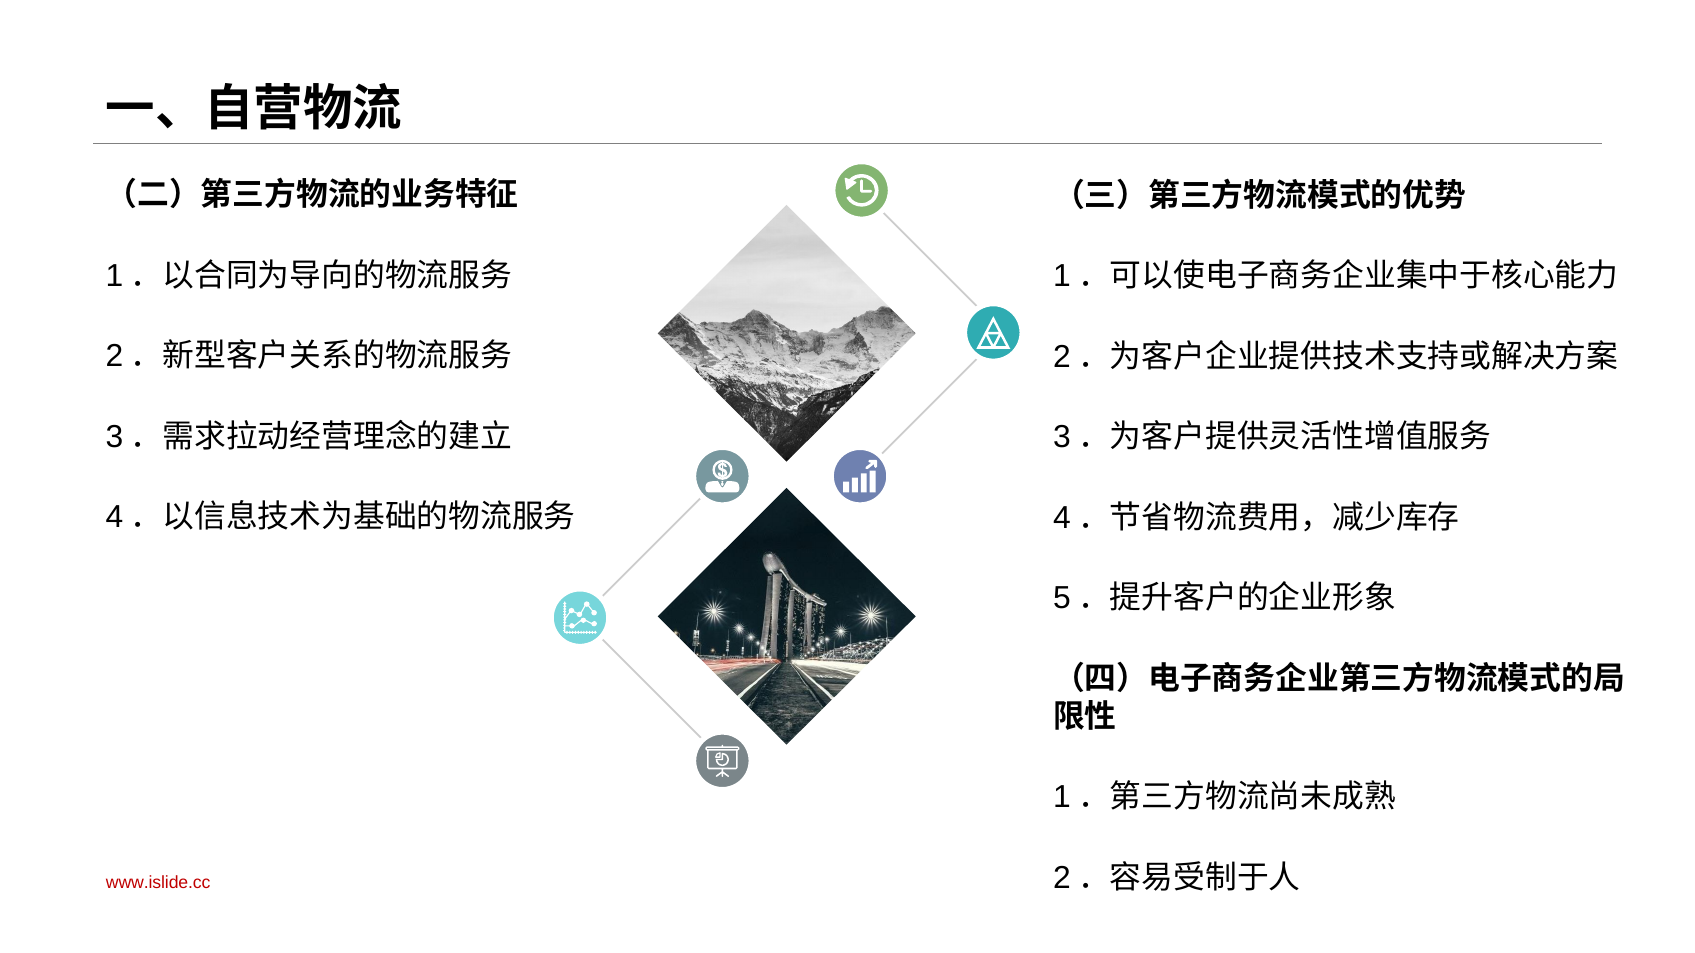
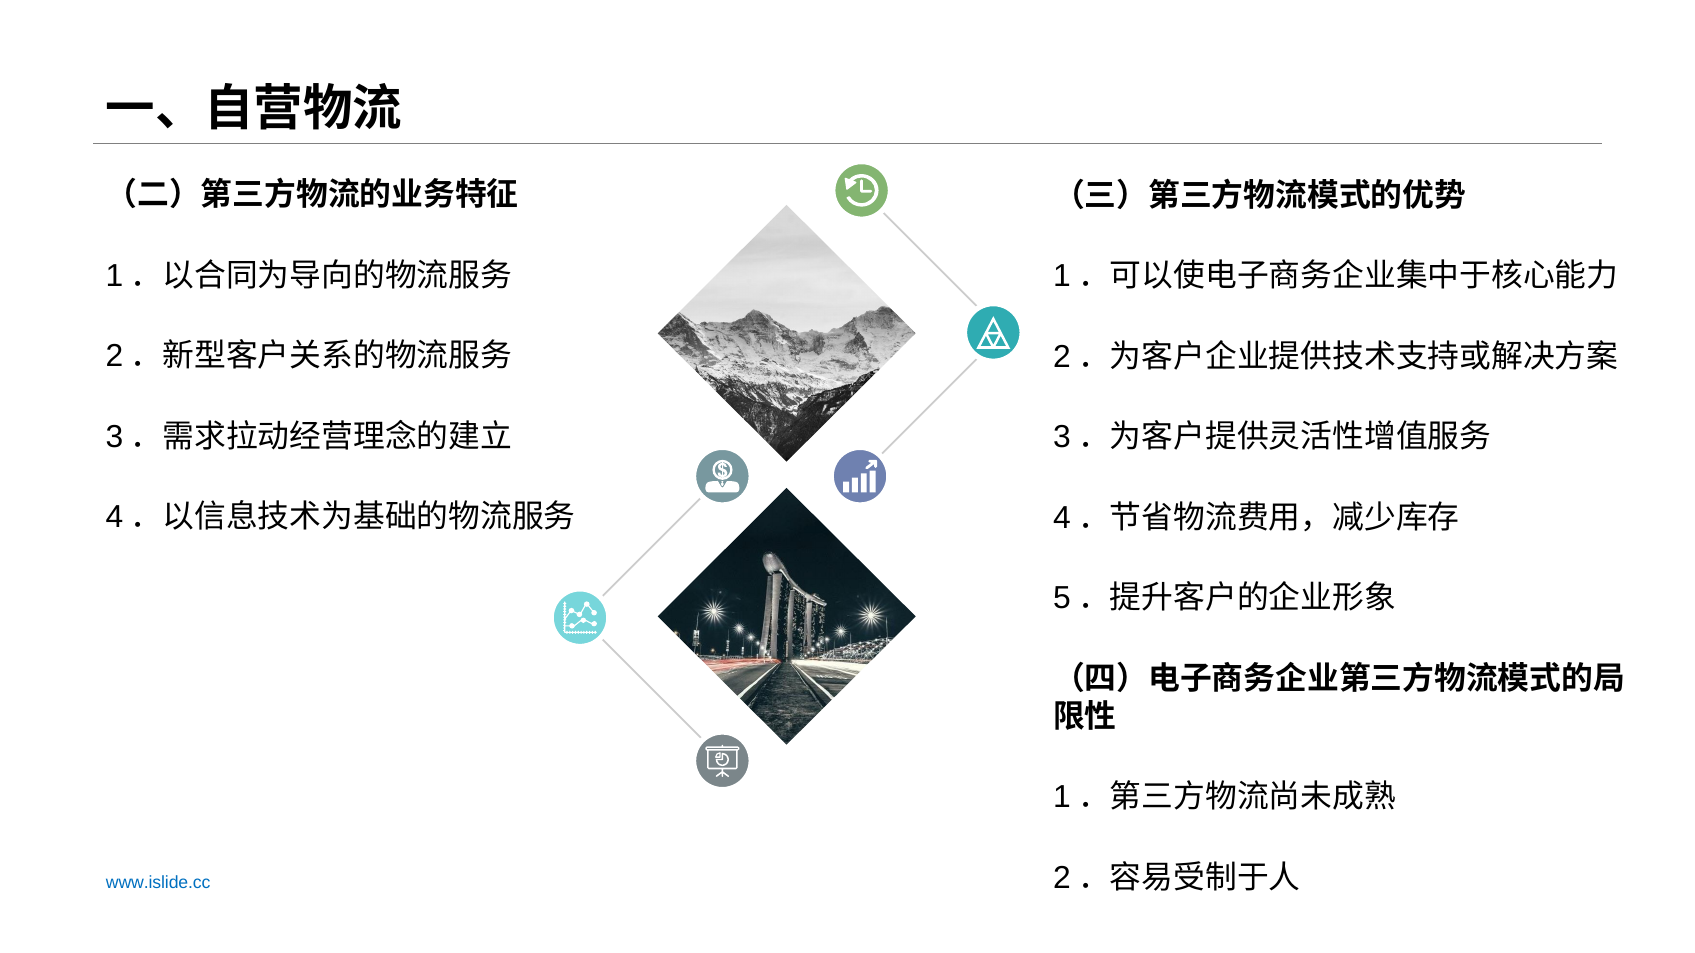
www.islide.cc colour: red -> blue
